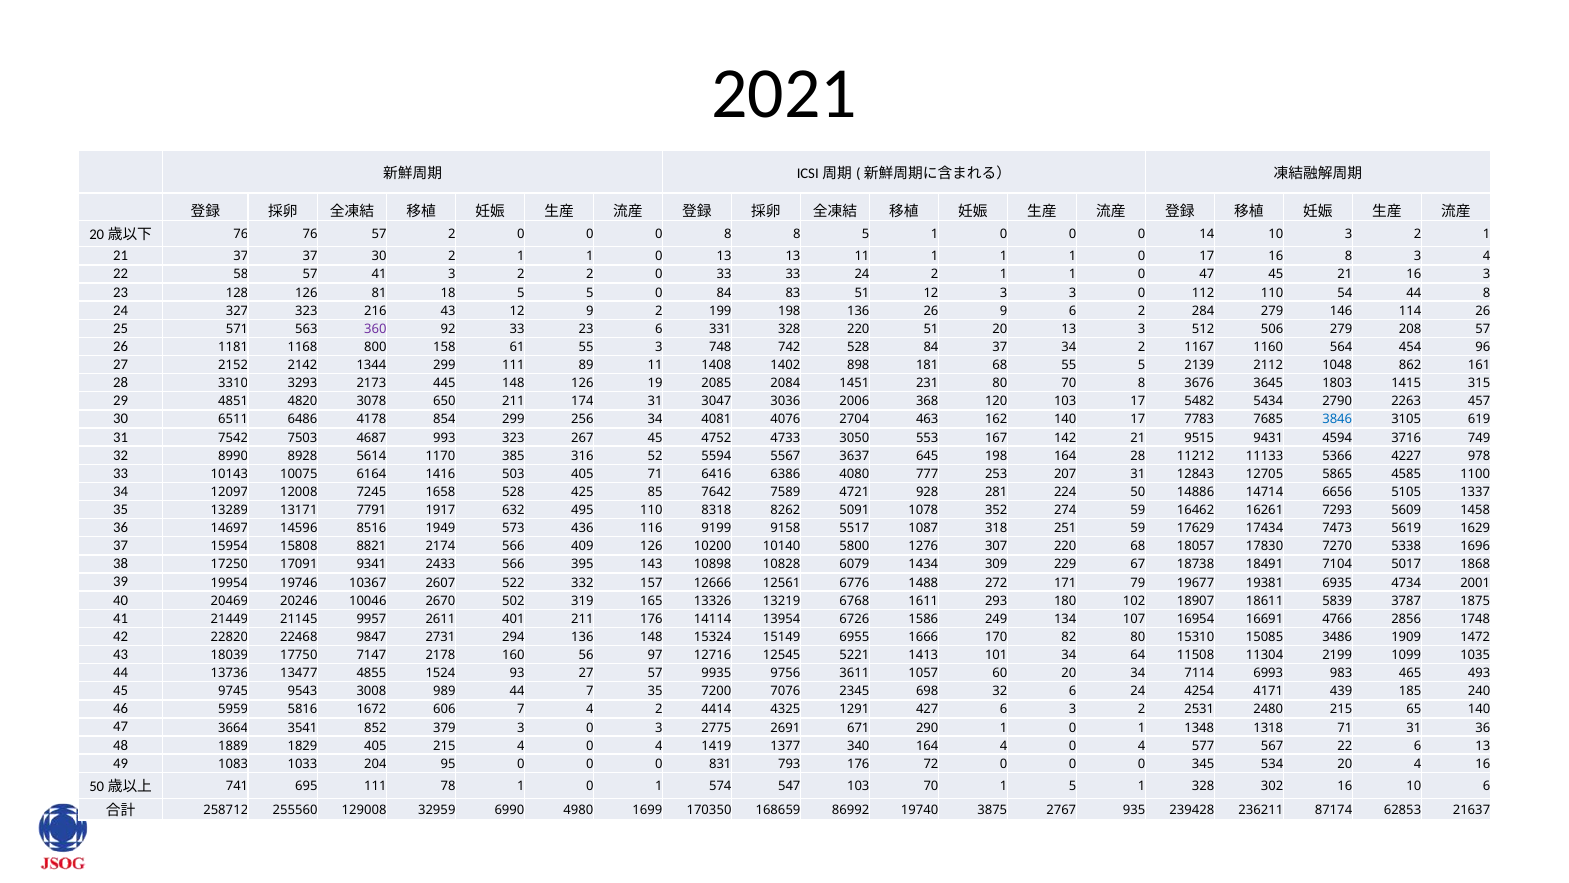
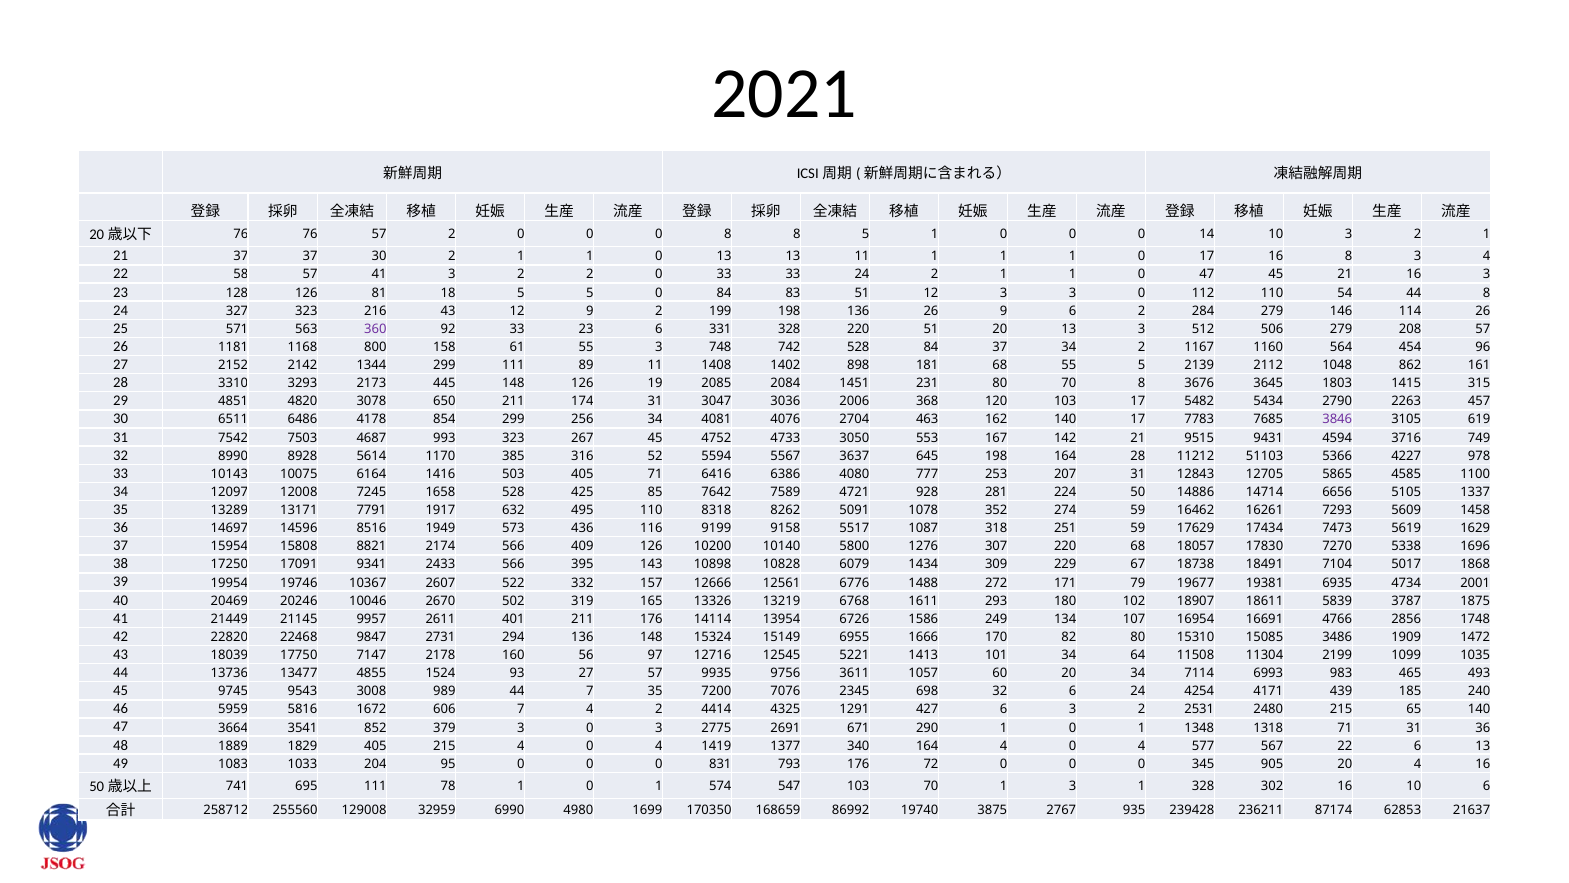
3846 colour: blue -> purple
11133: 11133 -> 51103
534: 534 -> 905
1 5: 5 -> 3
